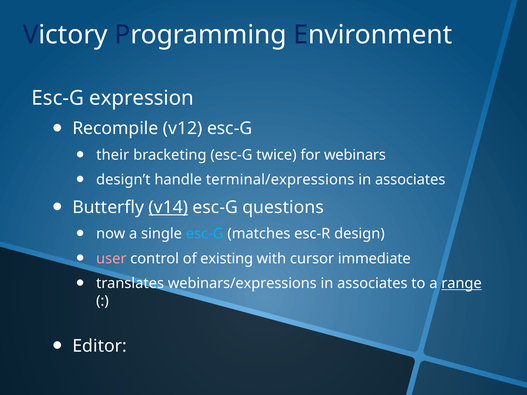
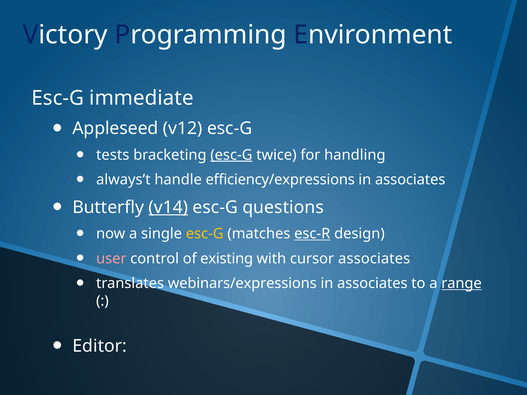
expression: expression -> immediate
Recompile: Recompile -> Appleseed
their: their -> tests
esc-G at (231, 155) underline: none -> present
webinars: webinars -> handling
design’t: design’t -> always’t
terminal/expressions: terminal/expressions -> efficiency/expressions
esc-G at (205, 234) colour: light blue -> yellow
esc-R underline: none -> present
cursor immediate: immediate -> associates
